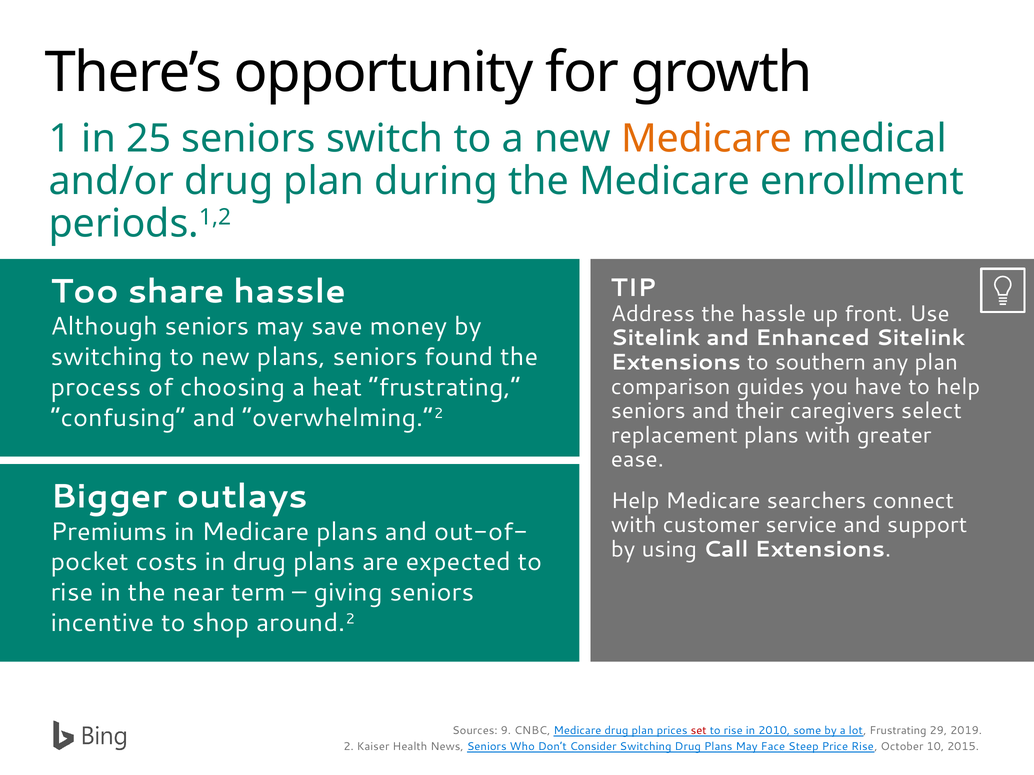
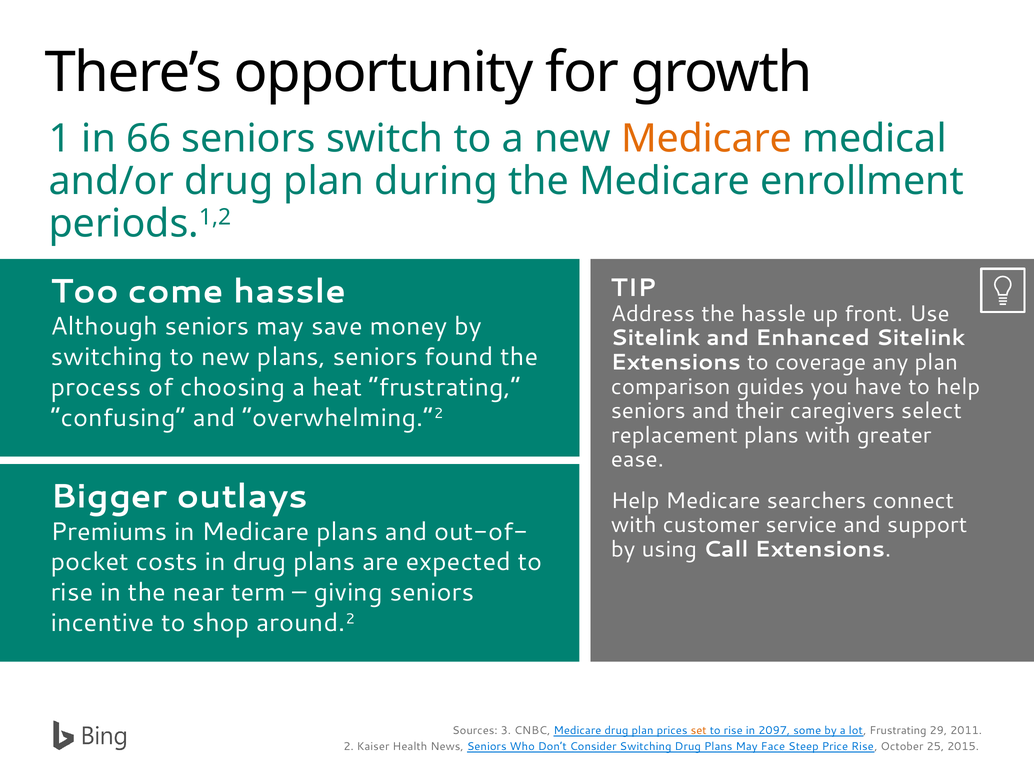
25: 25 -> 66
share: share -> come
southern: southern -> coverage
9: 9 -> 3
set colour: red -> orange
2010: 2010 -> 2097
2019: 2019 -> 2011
10: 10 -> 25
